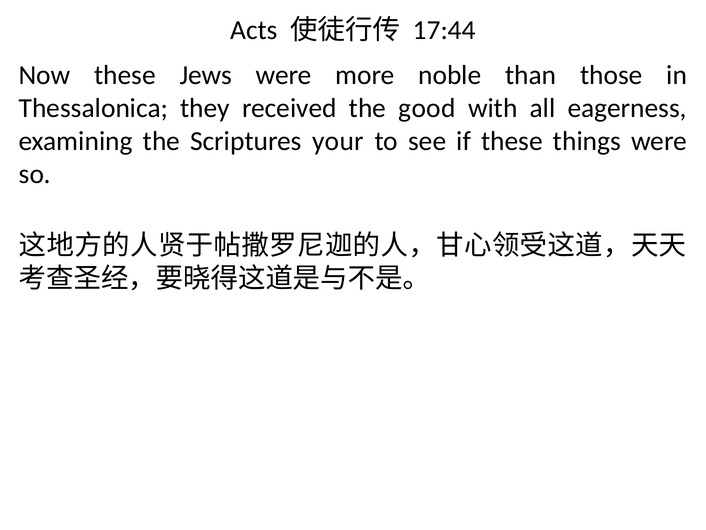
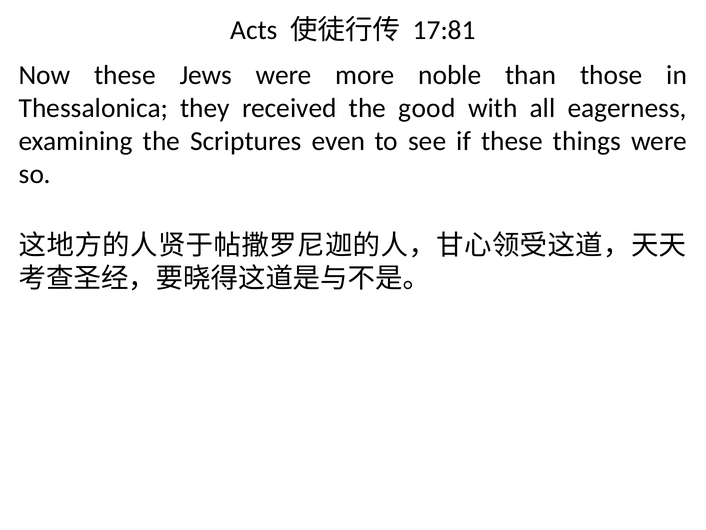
17:44: 17:44 -> 17:81
your: your -> even
